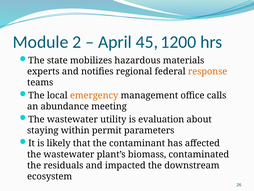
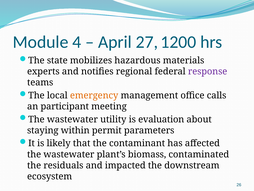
2: 2 -> 4
45: 45 -> 27
response colour: orange -> purple
abundance: abundance -> participant
